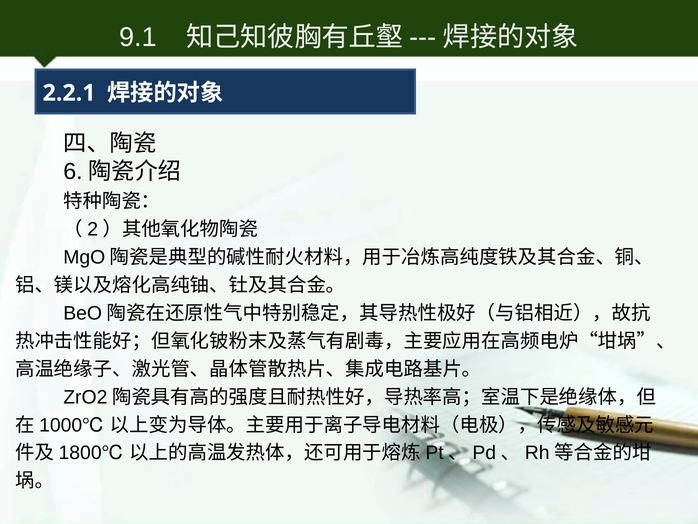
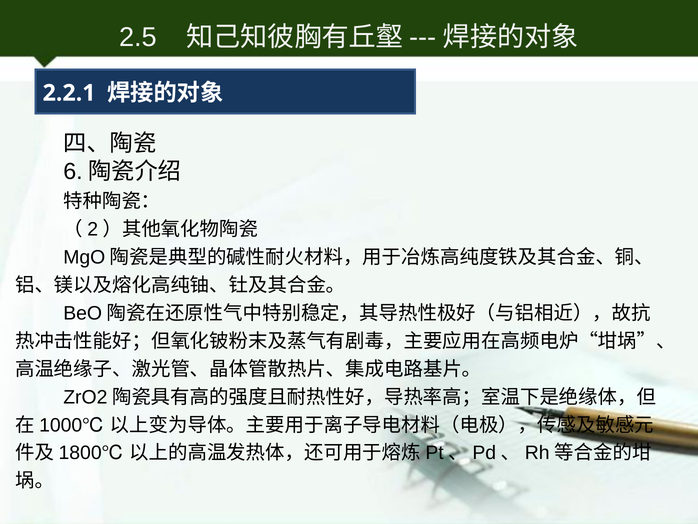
9.1: 9.1 -> 2.5
